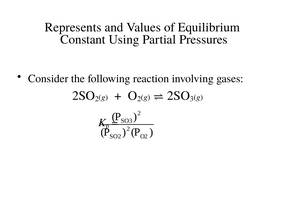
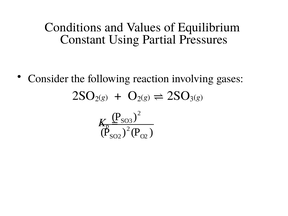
Represents: Represents -> Conditions
